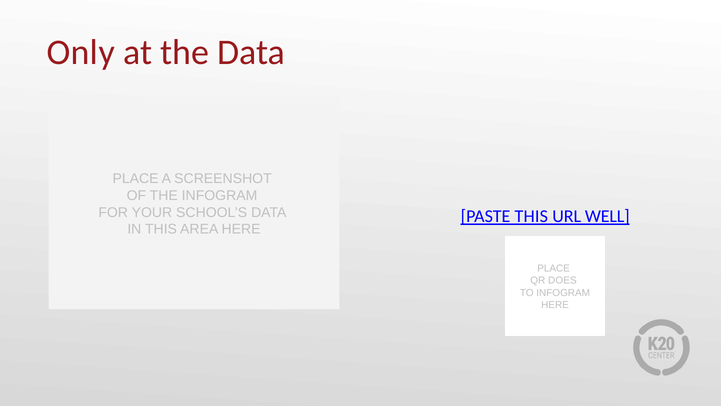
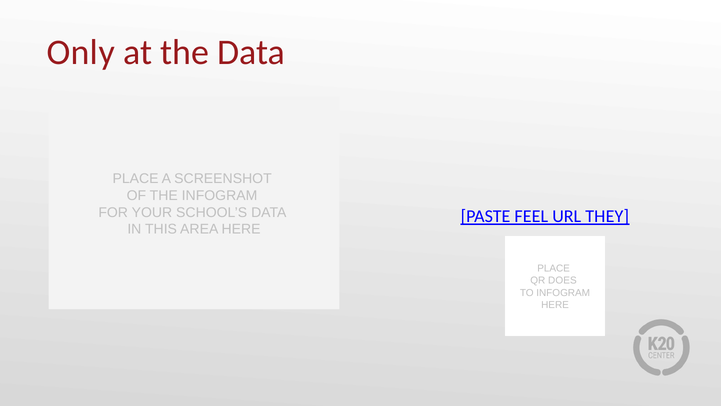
PASTE THIS: THIS -> FEEL
WELL: WELL -> THEY
